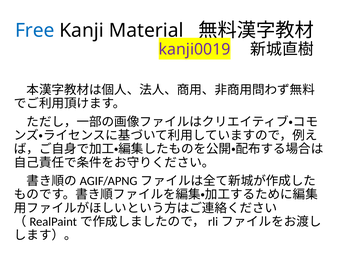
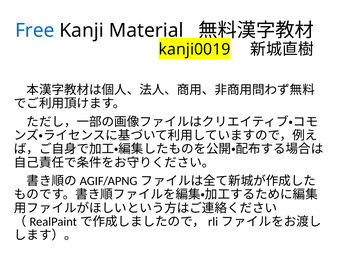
kanji0019 colour: purple -> black
